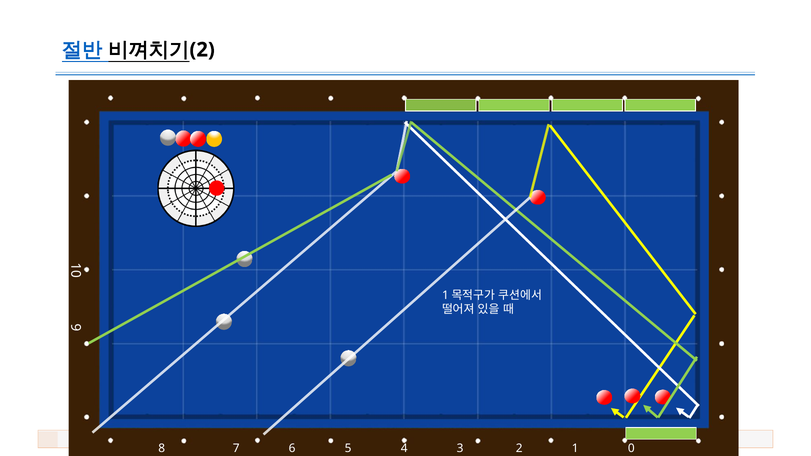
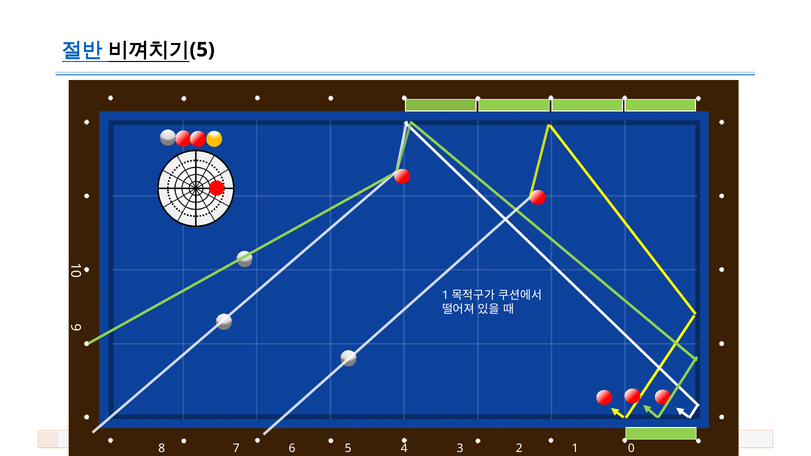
2 at (202, 50): 2 -> 5
